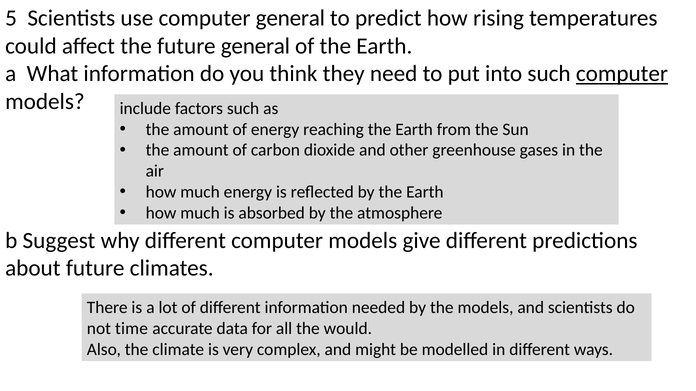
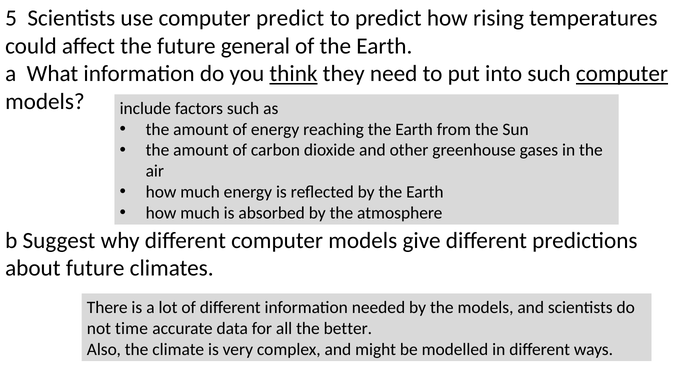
computer general: general -> predict
think underline: none -> present
would: would -> better
